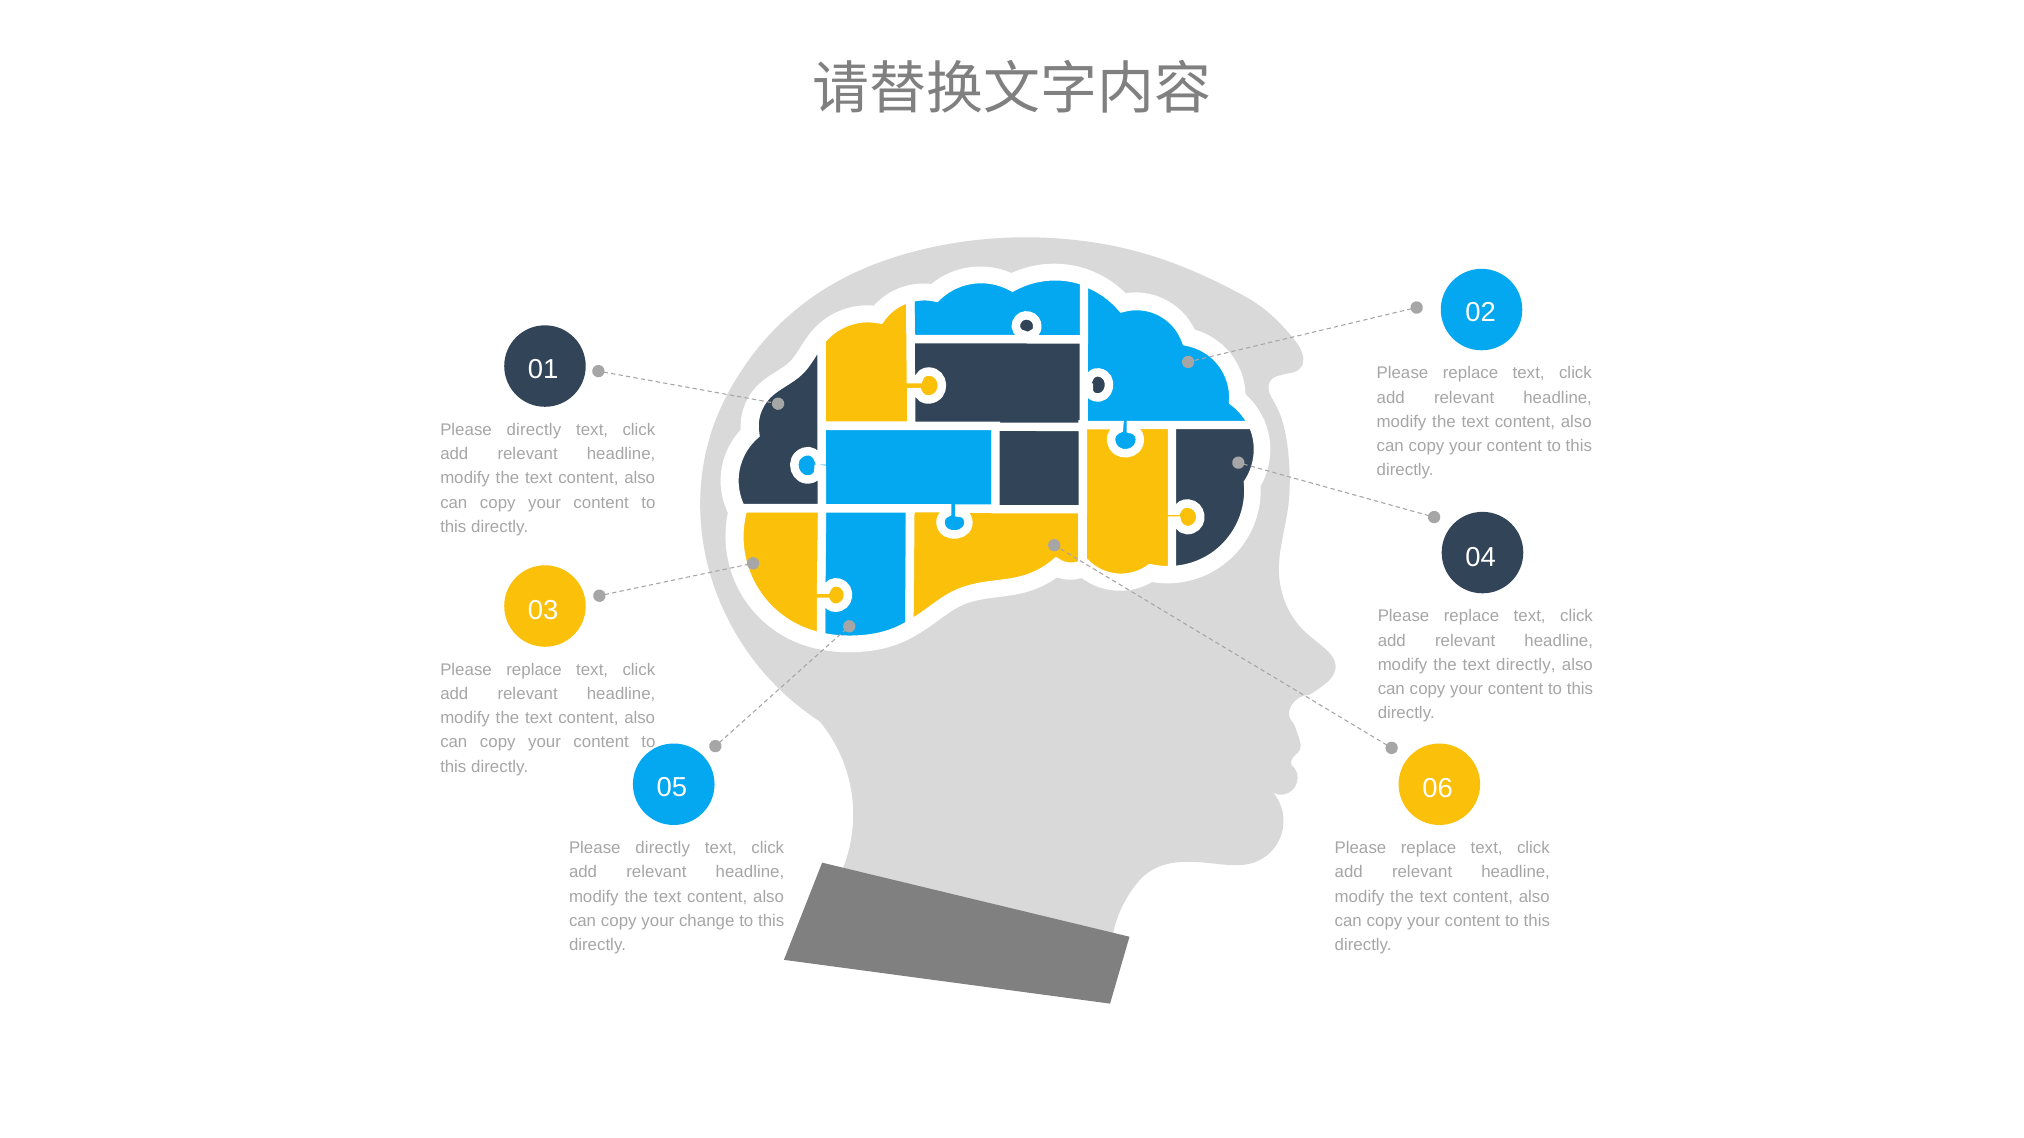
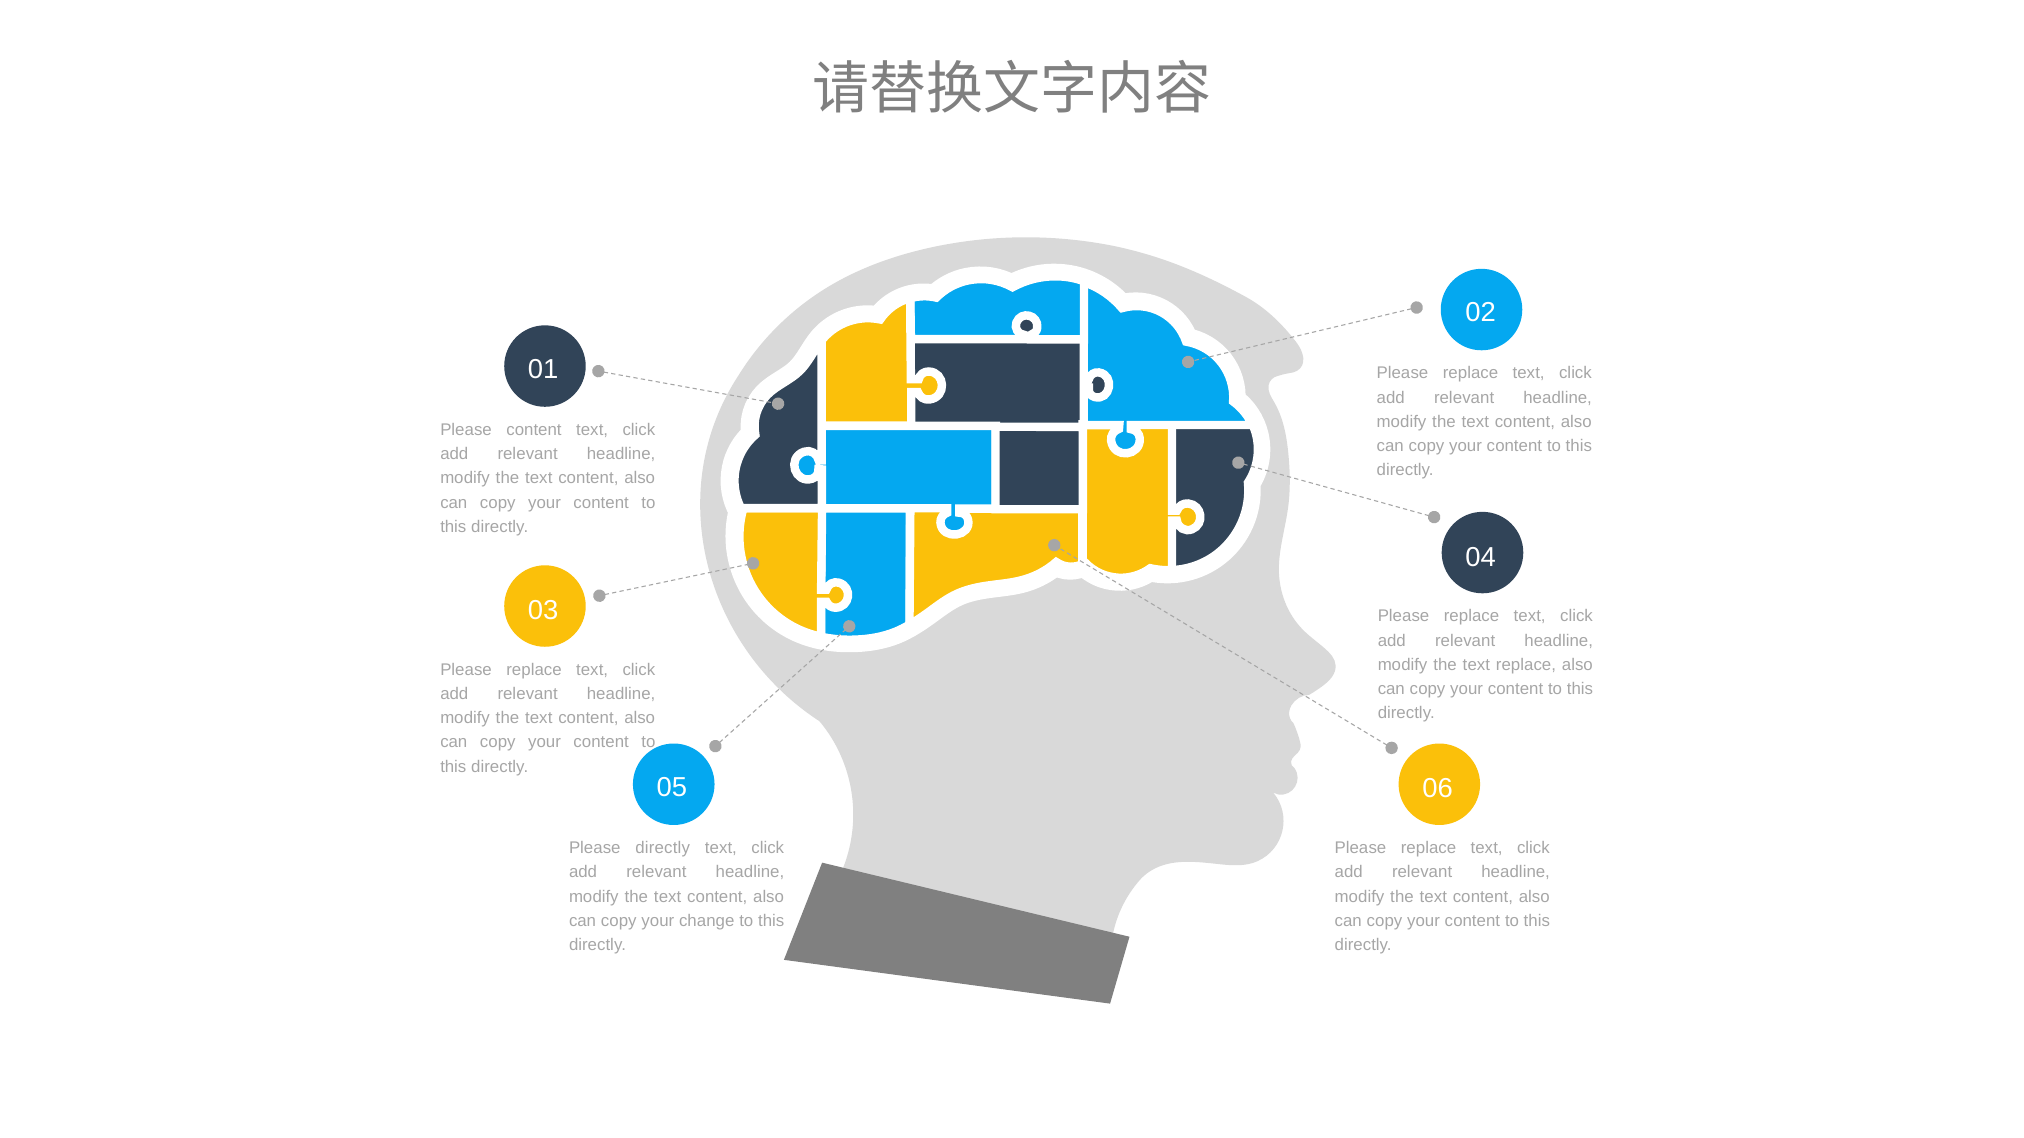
directly at (534, 430): directly -> content
text directly: directly -> replace
